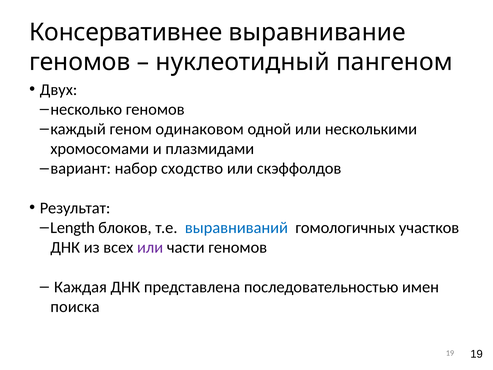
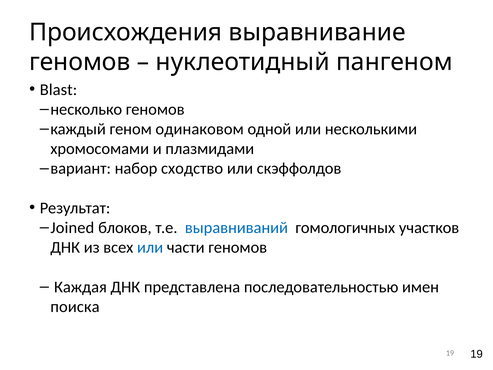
Консервативнее: Консервативнее -> Происхождения
Двух: Двух -> Blast
Length: Length -> Joined
или at (150, 247) colour: purple -> blue
